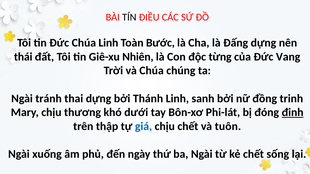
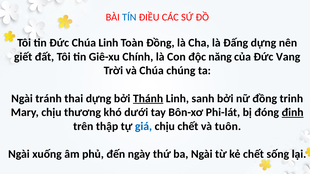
TÍN colour: black -> blue
Toàn Bước: Bước -> Đồng
thái: thái -> giết
Nhiên: Nhiên -> Chính
từng: từng -> năng
Thánh underline: none -> present
